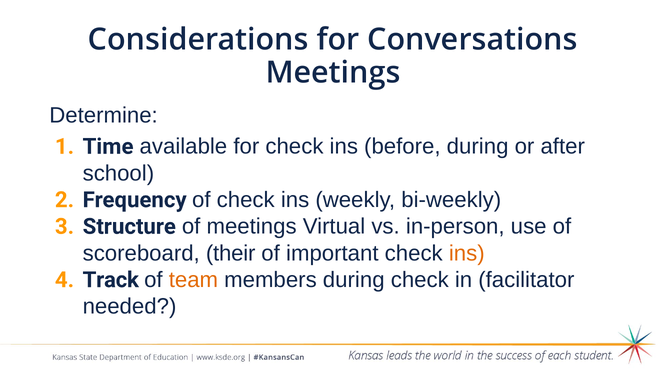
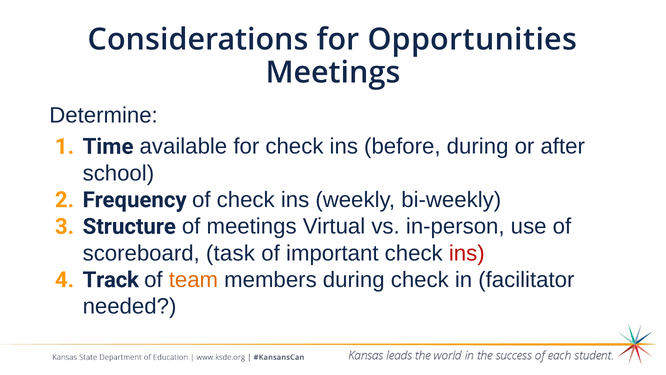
Conversations: Conversations -> Opportunities
their: their -> task
ins at (467, 253) colour: orange -> red
